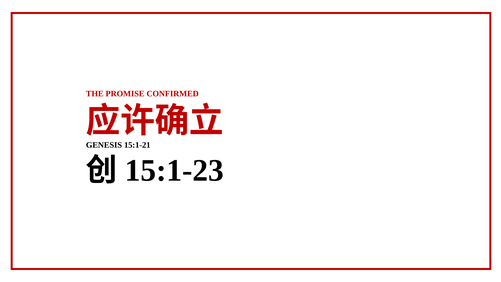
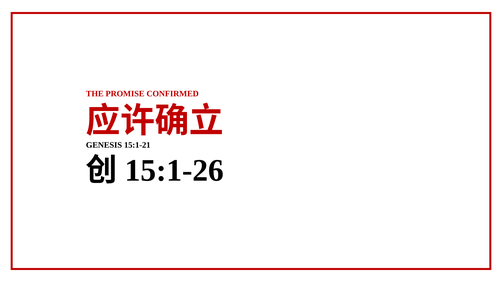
15:1-23: 15:1-23 -> 15:1-26
